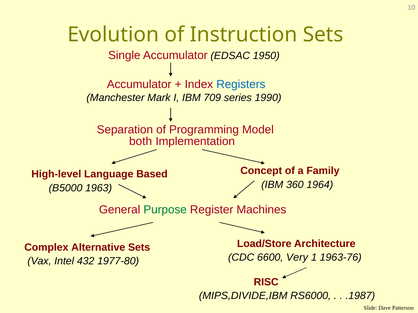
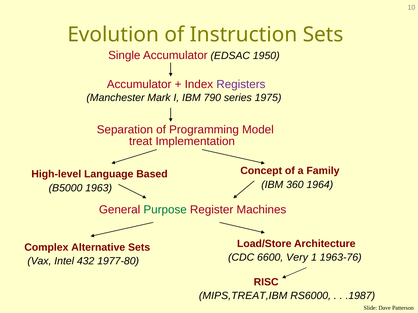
Registers colour: blue -> purple
709: 709 -> 790
1990: 1990 -> 1975
both: both -> treat
MIPS,DIVIDE,IBM: MIPS,DIVIDE,IBM -> MIPS,TREAT,IBM
